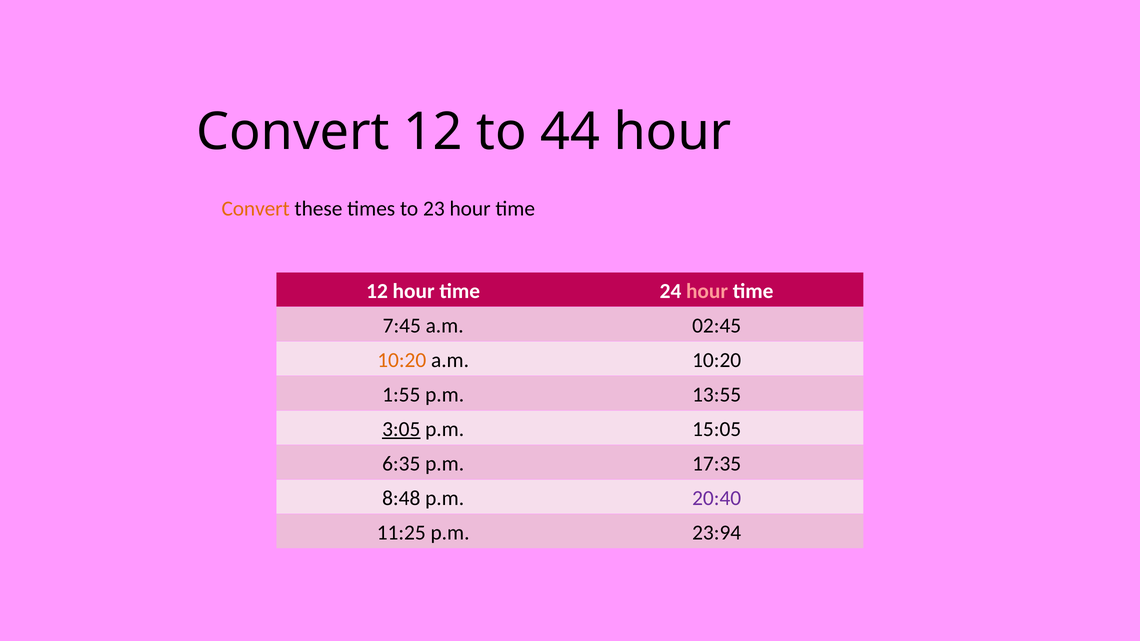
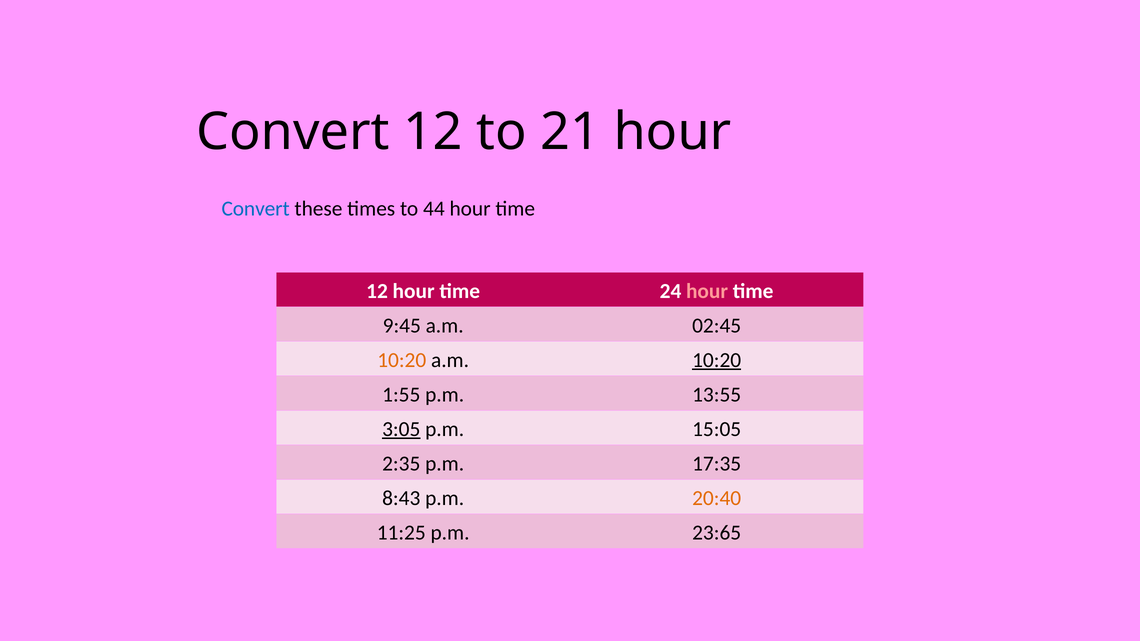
44: 44 -> 21
Convert at (256, 209) colour: orange -> blue
23: 23 -> 44
7:45: 7:45 -> 9:45
10:20 at (717, 360) underline: none -> present
6:35: 6:35 -> 2:35
8:48: 8:48 -> 8:43
20:40 colour: purple -> orange
23:94: 23:94 -> 23:65
